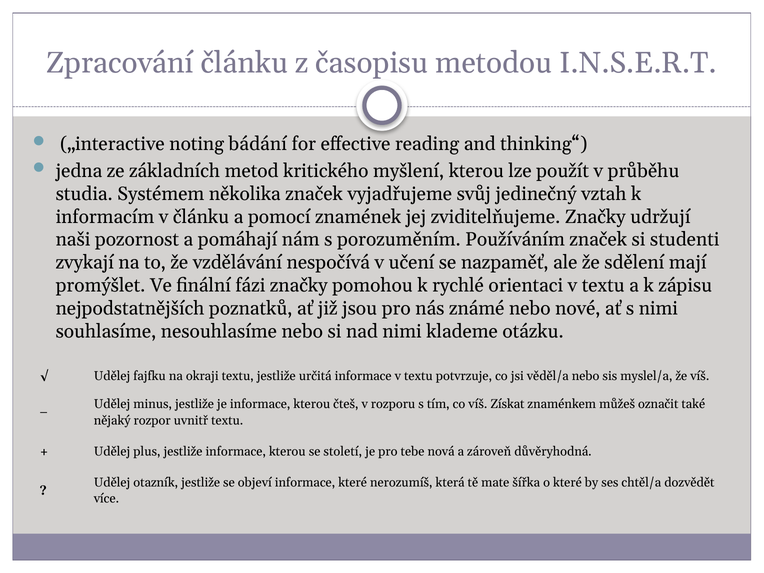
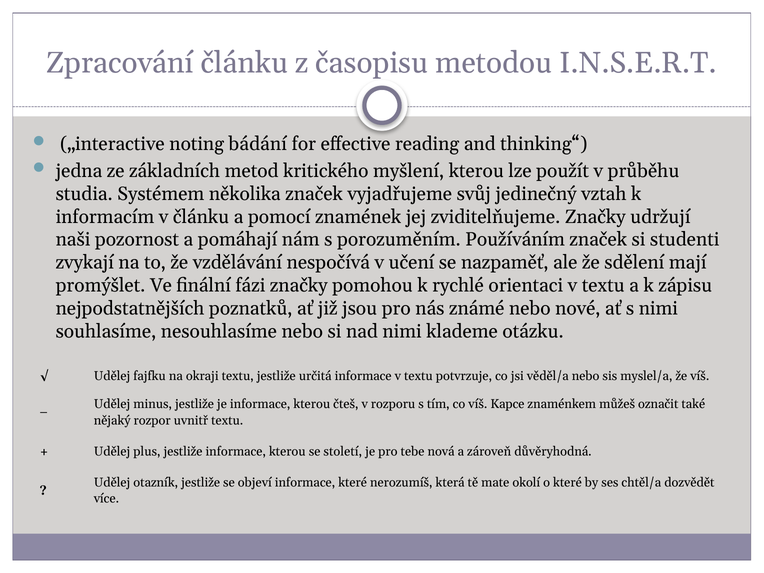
Získat: Získat -> Kapce
šířka: šířka -> okolí
